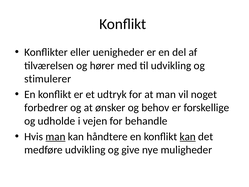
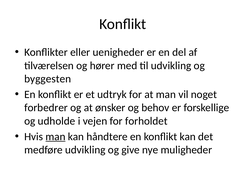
stimulerer: stimulerer -> byggesten
behandle: behandle -> forholdet
kan at (188, 136) underline: present -> none
